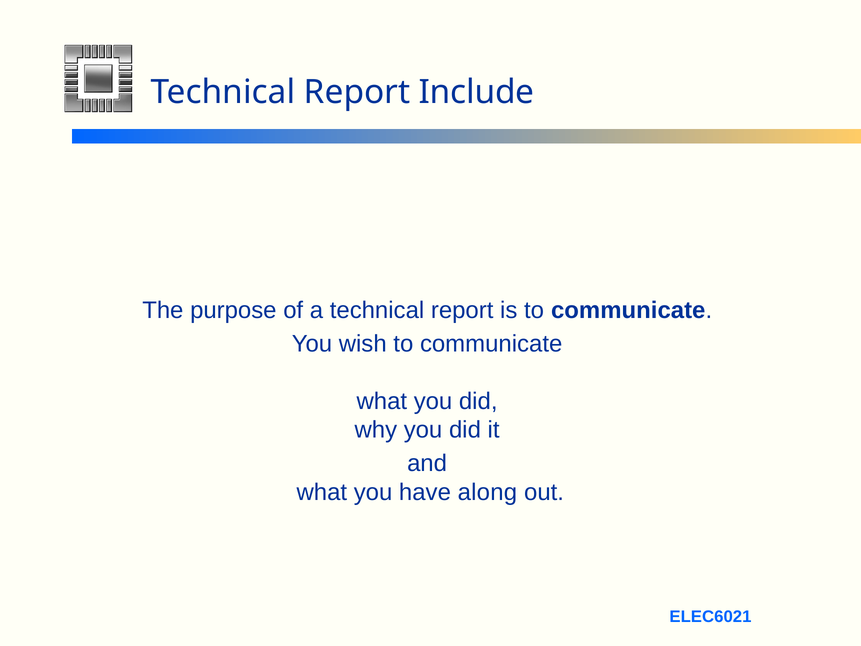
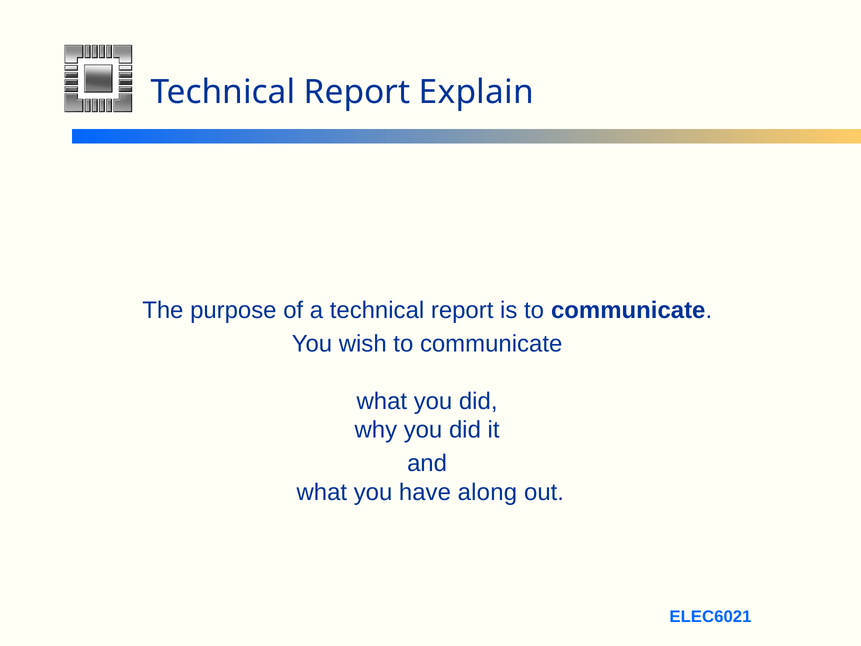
Include: Include -> Explain
